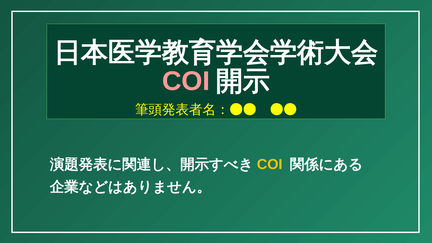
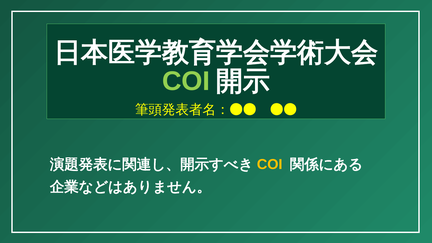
COI at (186, 81) colour: pink -> light green
